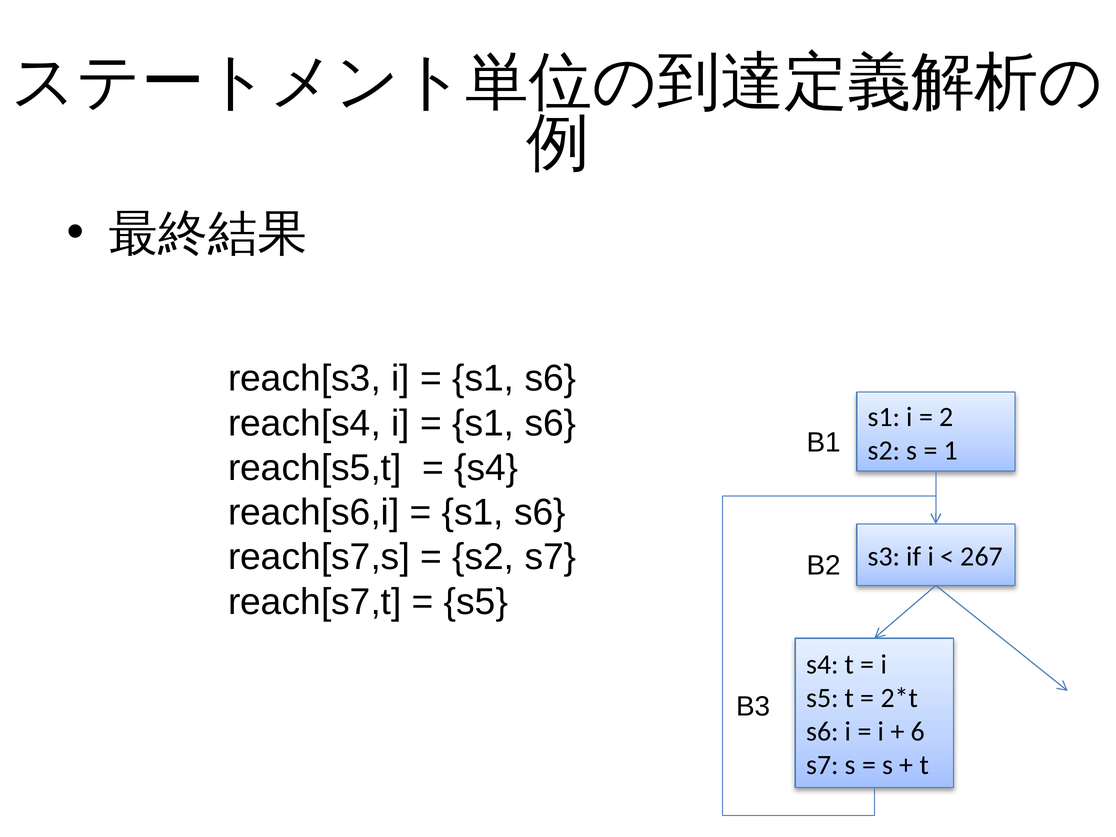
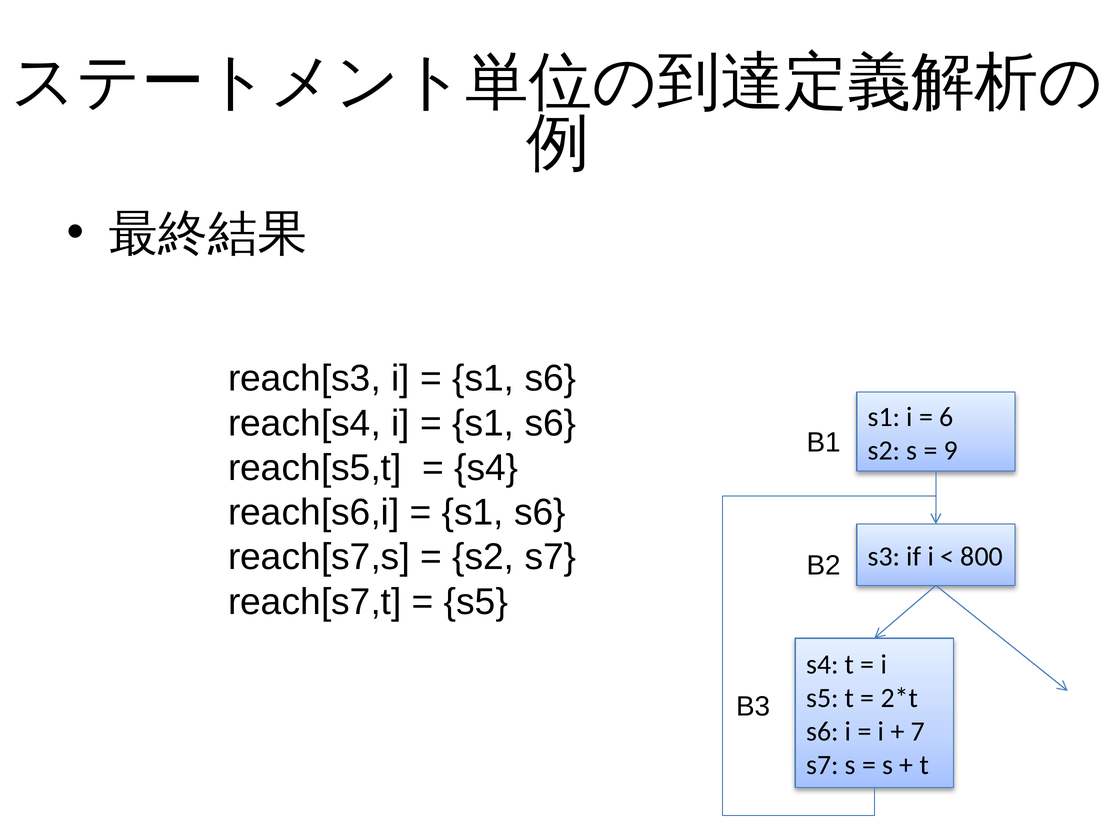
2: 2 -> 6
1: 1 -> 9
267: 267 -> 800
6: 6 -> 7
